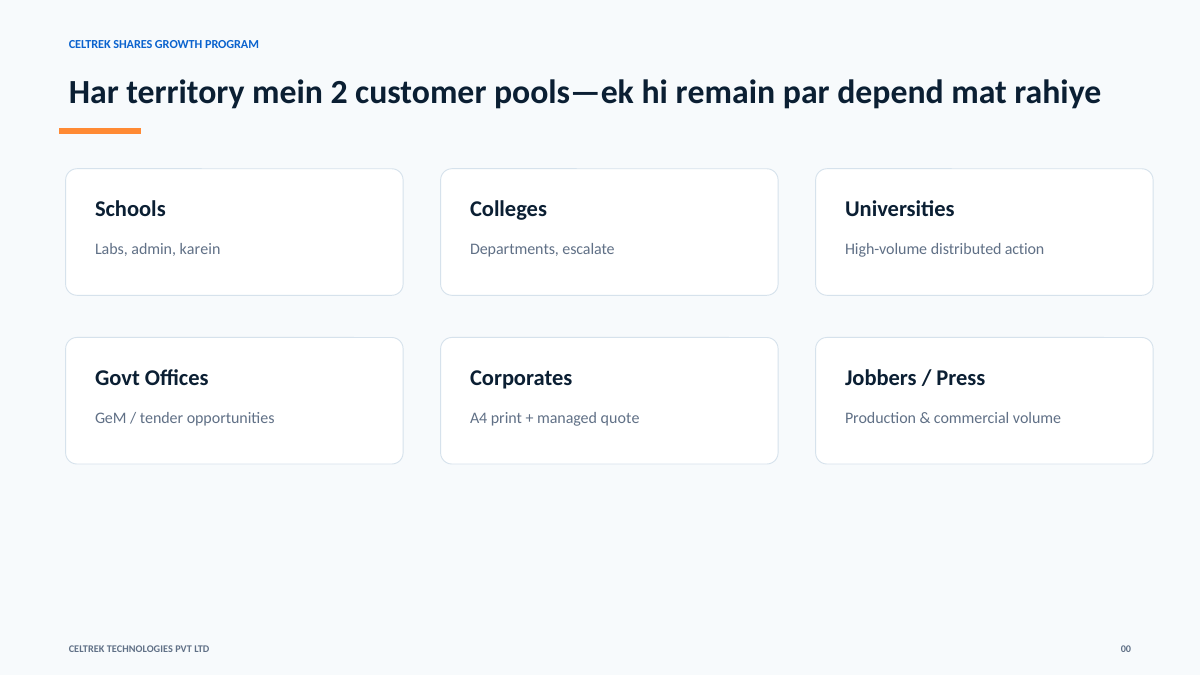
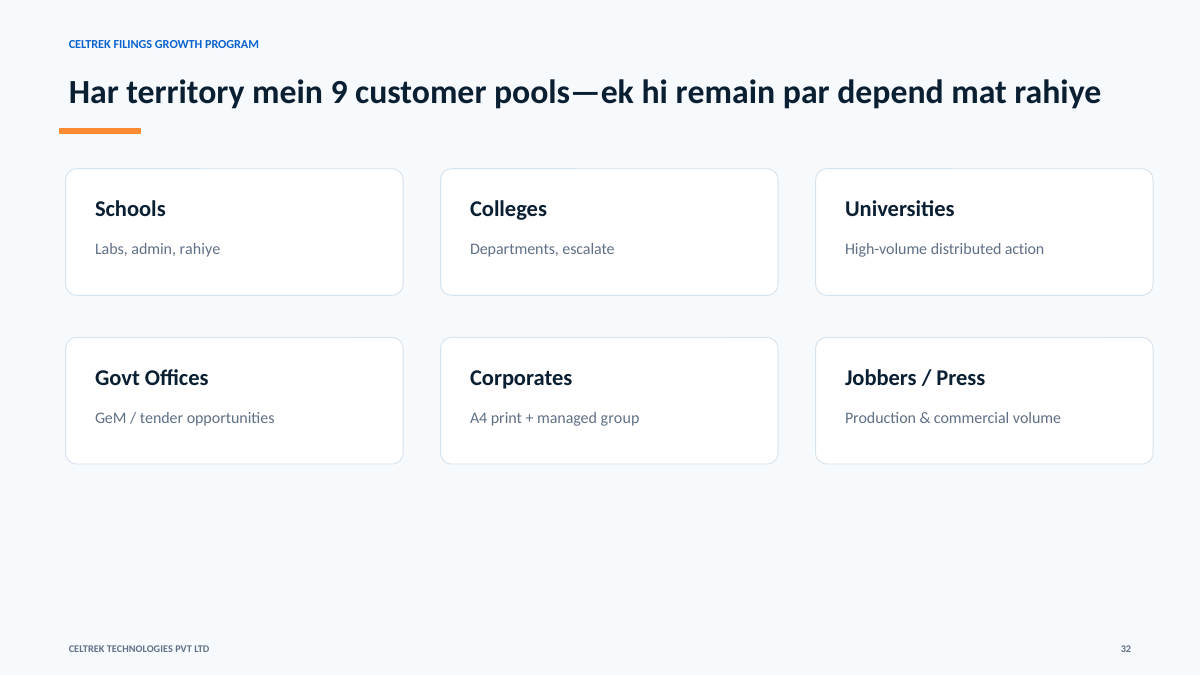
SHARES: SHARES -> FILINGS
2: 2 -> 9
admin karein: karein -> rahiye
quote: quote -> group
00: 00 -> 32
